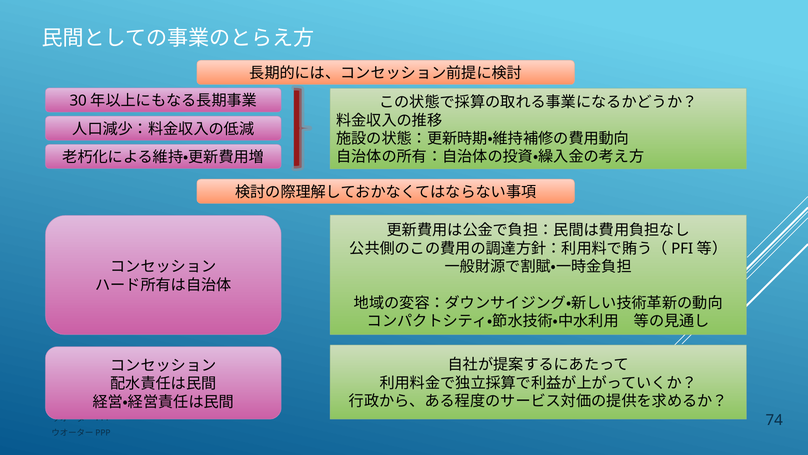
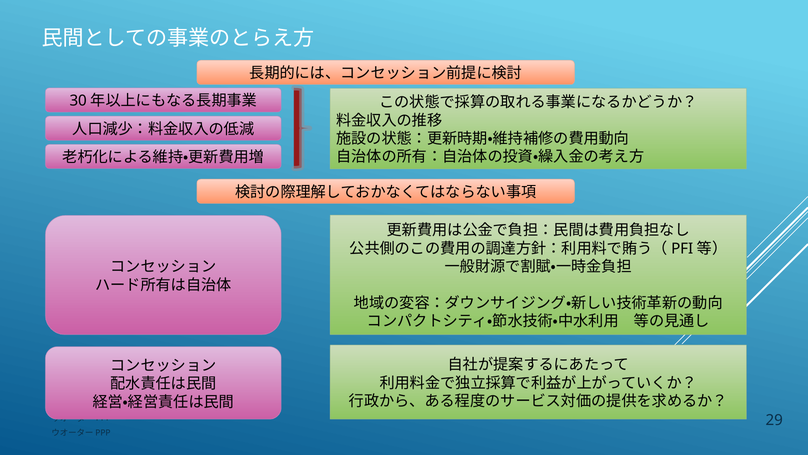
74: 74 -> 29
